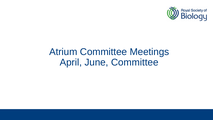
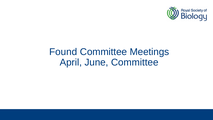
Atrium: Atrium -> Found
